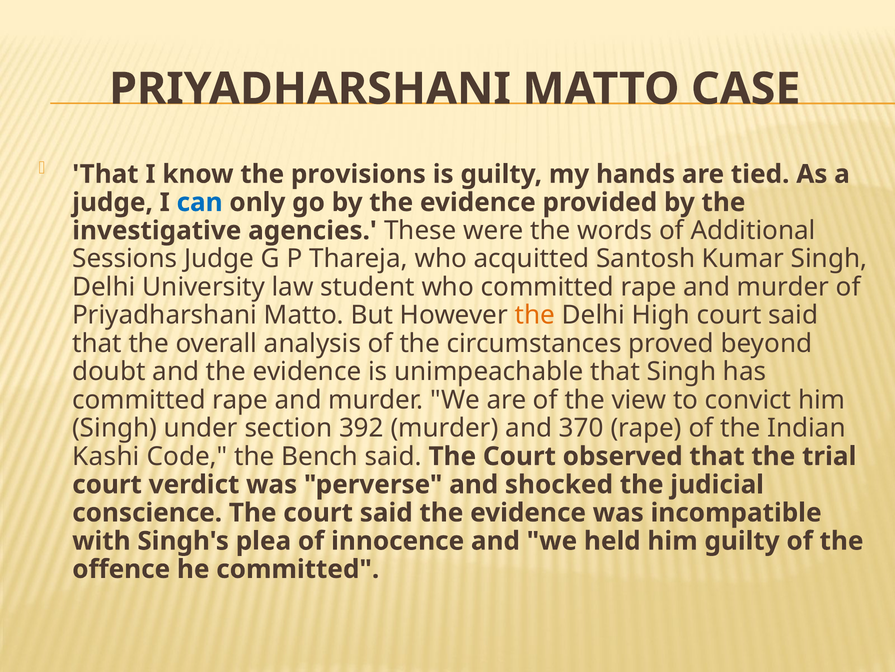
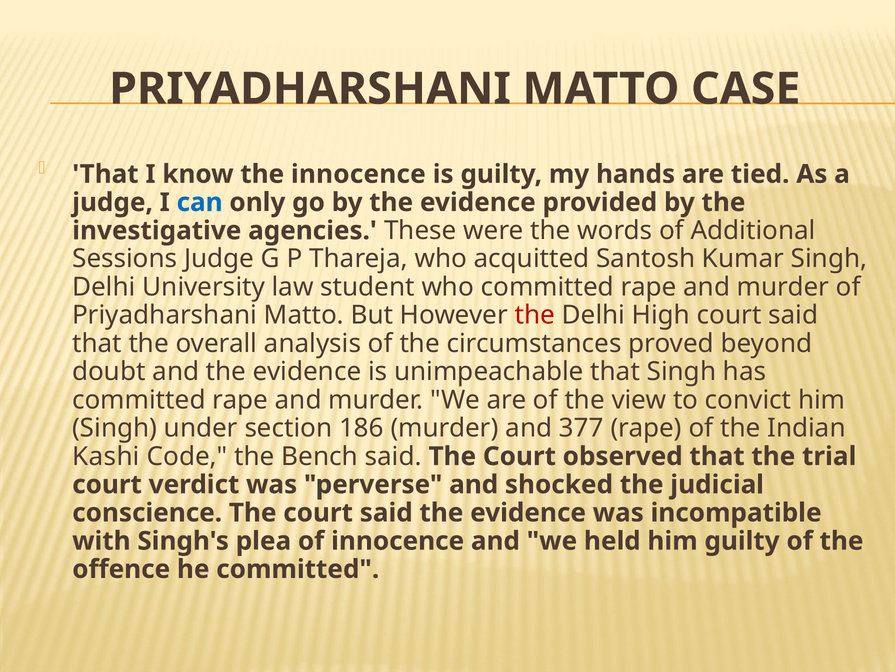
the provisions: provisions -> innocence
the at (535, 315) colour: orange -> red
392: 392 -> 186
370: 370 -> 377
